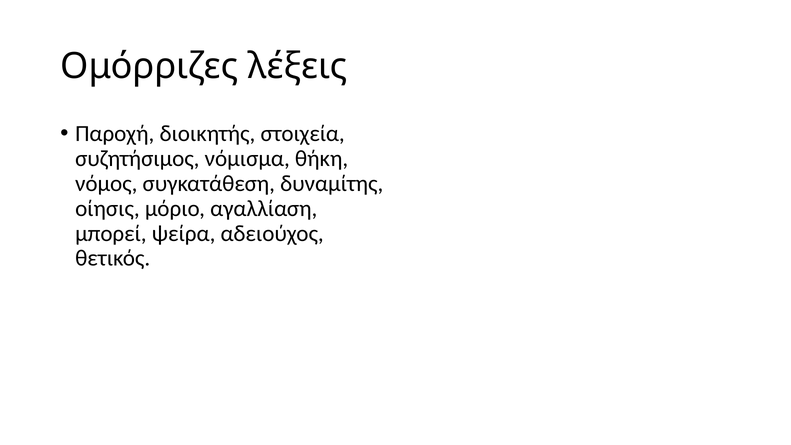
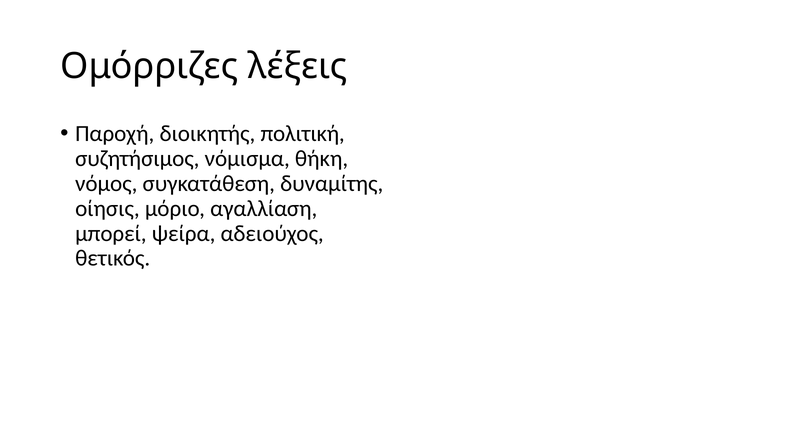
στοιχεία: στοιχεία -> πολιτική
